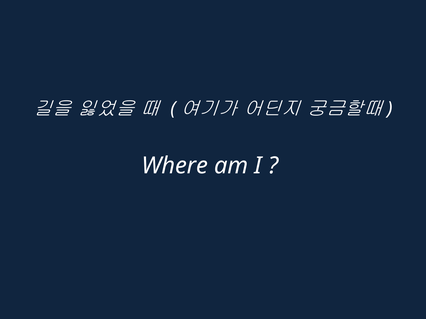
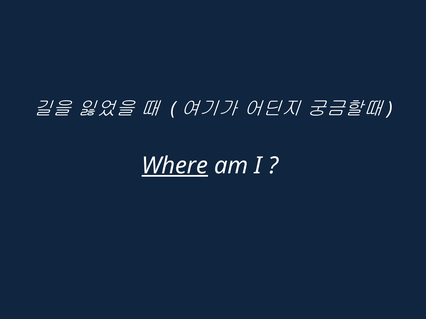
Where underline: none -> present
